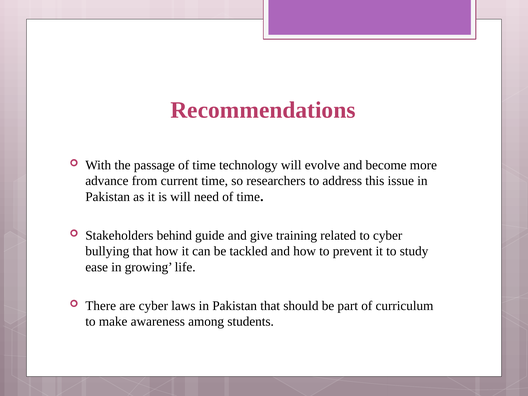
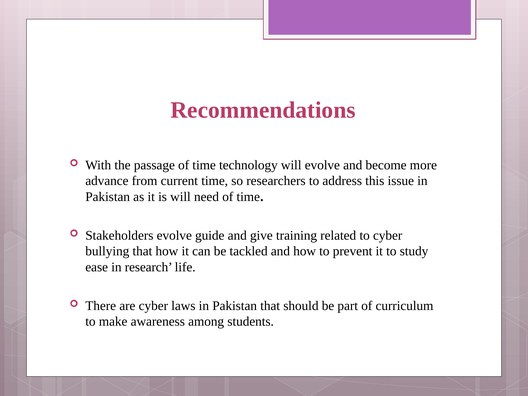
Stakeholders behind: behind -> evolve
growing: growing -> research
